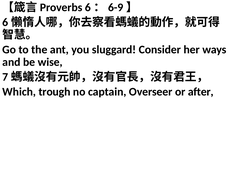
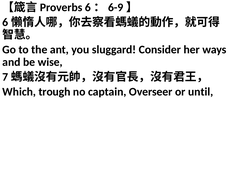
after: after -> until
